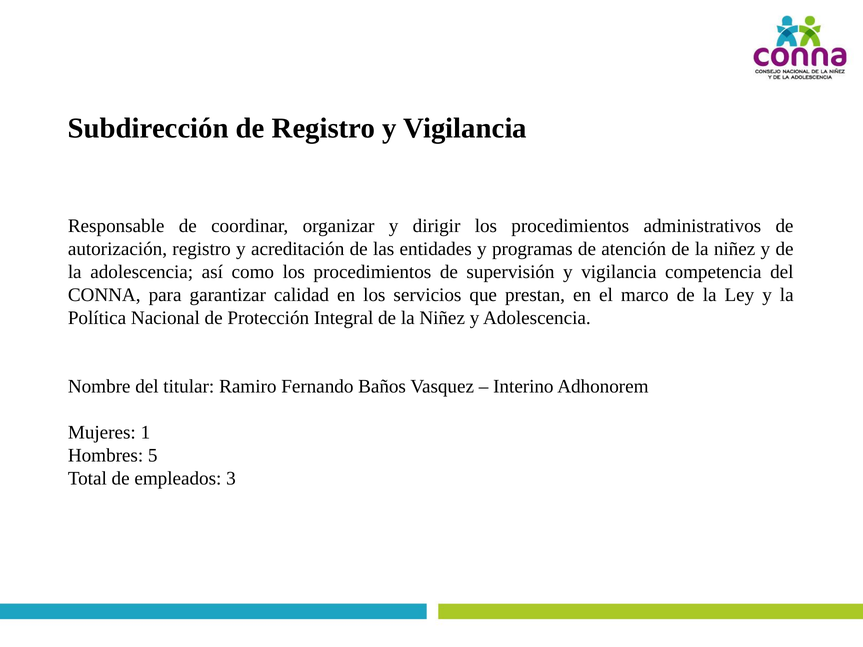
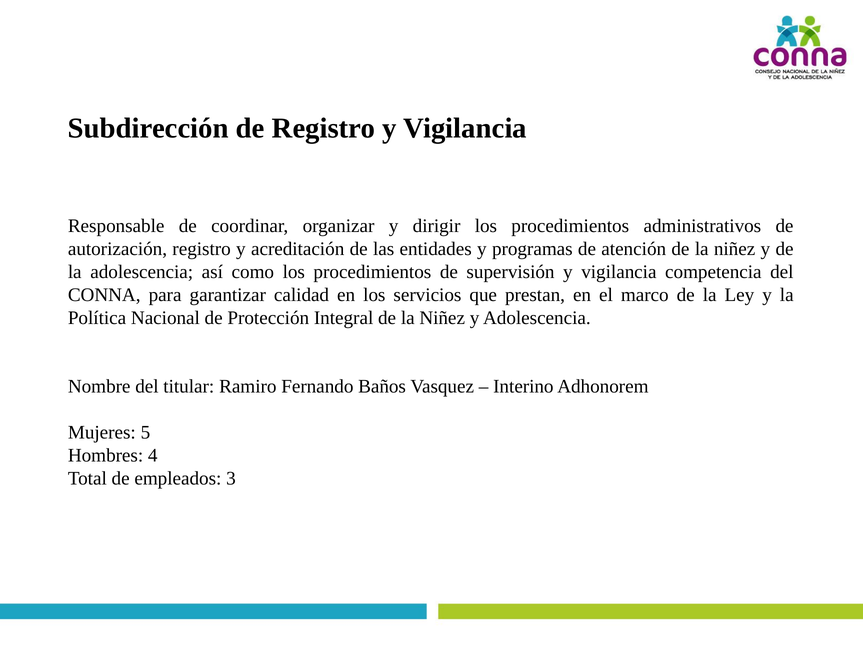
1: 1 -> 5
5: 5 -> 4
